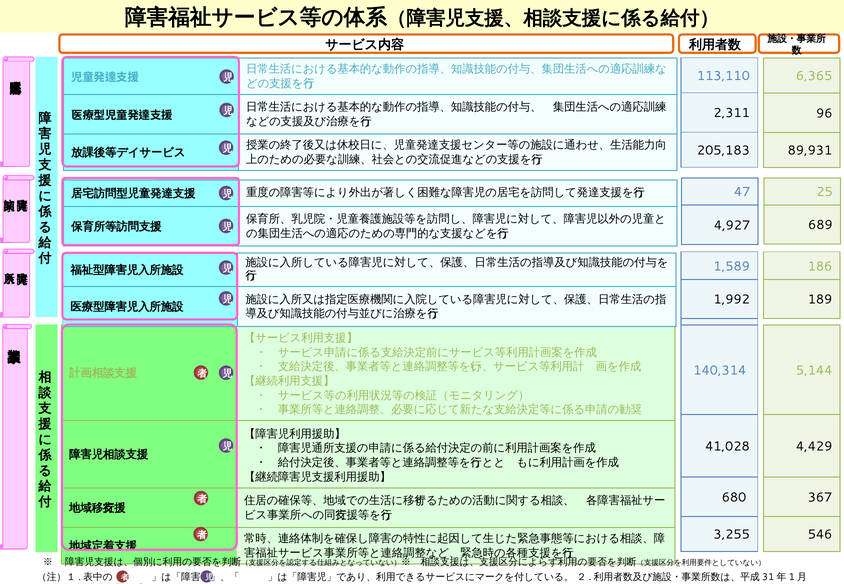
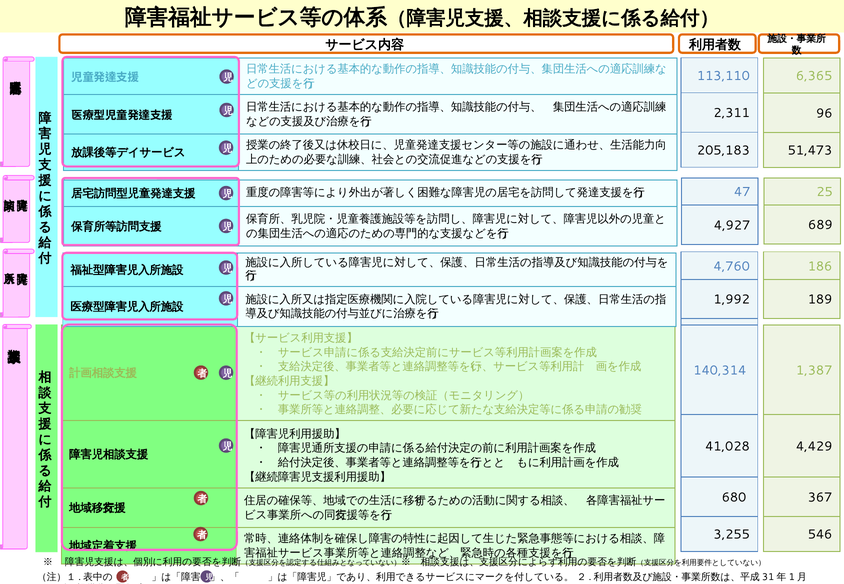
89,931: 89,931 -> 51,473
1,589: 1,589 -> 4,760
5,144: 5,144 -> 1,387
